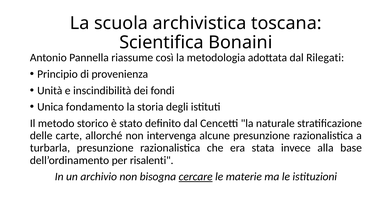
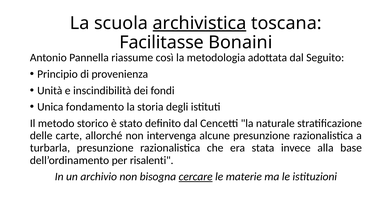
archivistica underline: none -> present
Scientifica: Scientifica -> Facilitasse
Rilegati: Rilegati -> Seguito
